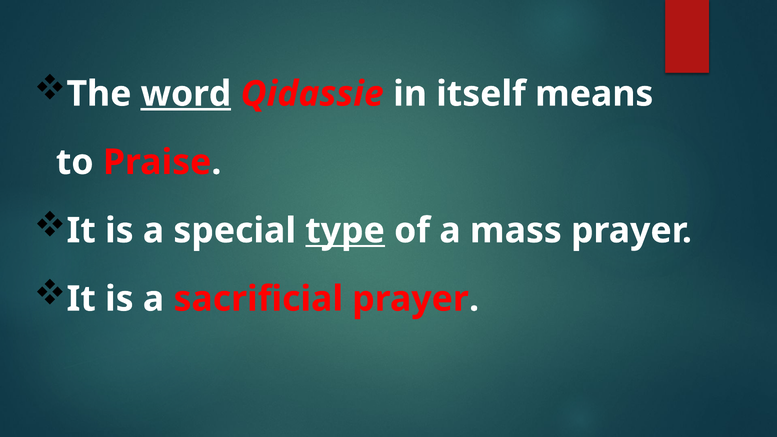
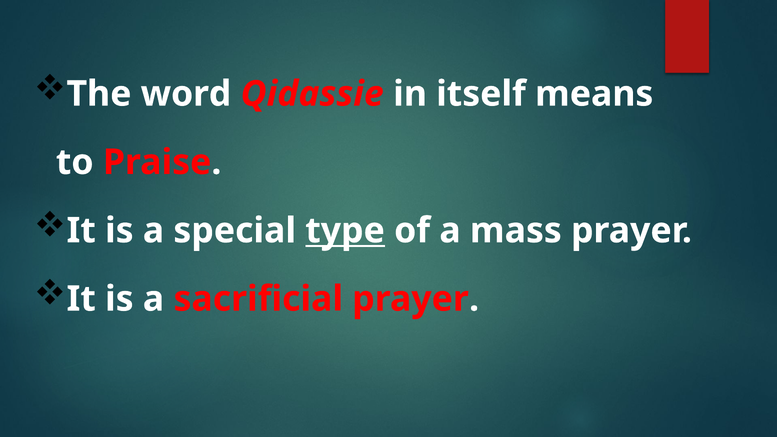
word underline: present -> none
